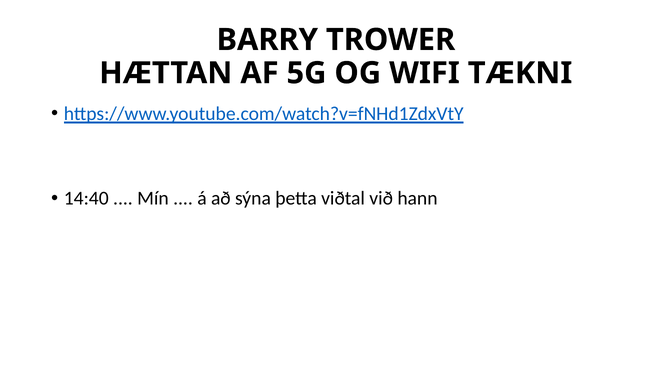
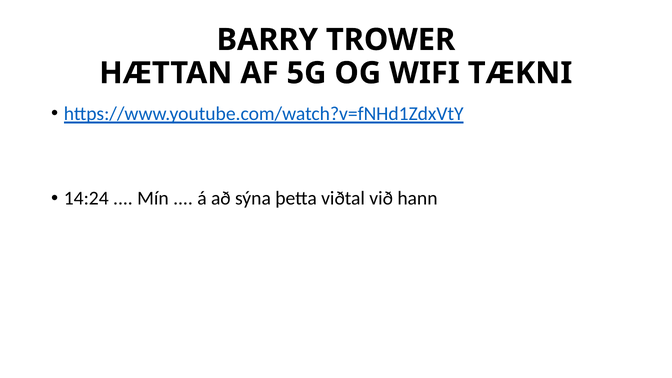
14:40: 14:40 -> 14:24
